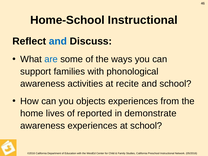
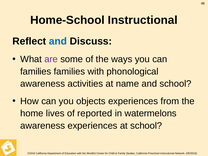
are colour: blue -> purple
support at (36, 71): support -> families
recite: recite -> name
demonstrate: demonstrate -> watermelons
